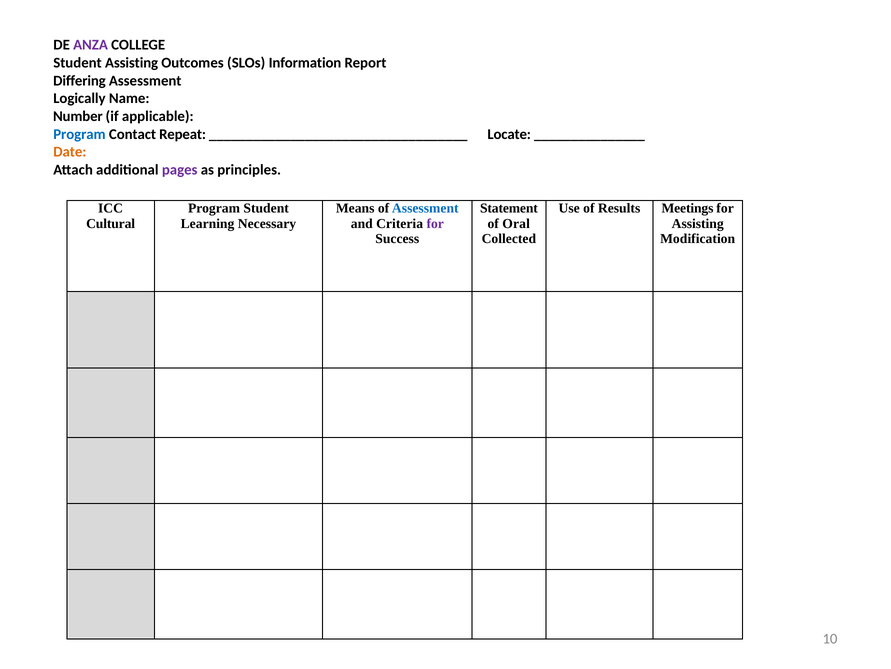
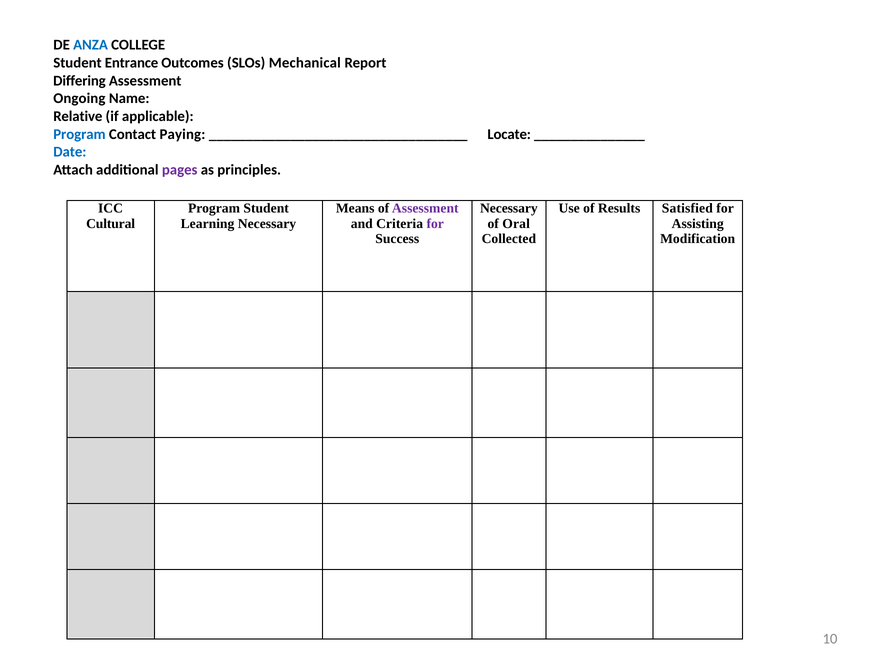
ANZA colour: purple -> blue
Student Assisting: Assisting -> Entrance
Information: Information -> Mechanical
Logically: Logically -> Ongoing
Number: Number -> Relative
Repeat: Repeat -> Paying
Date colour: orange -> blue
Assessment at (425, 208) colour: blue -> purple
Statement at (509, 208): Statement -> Necessary
Meetings: Meetings -> Satisfied
